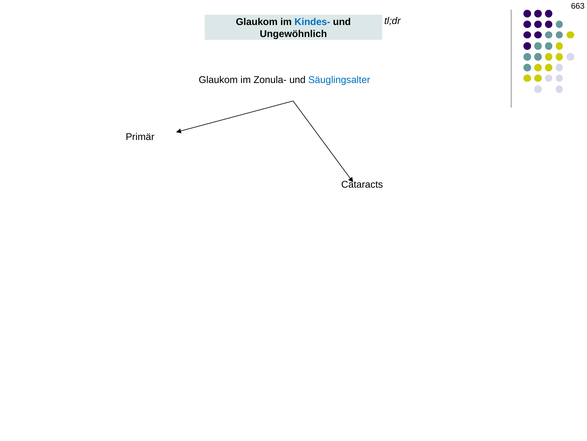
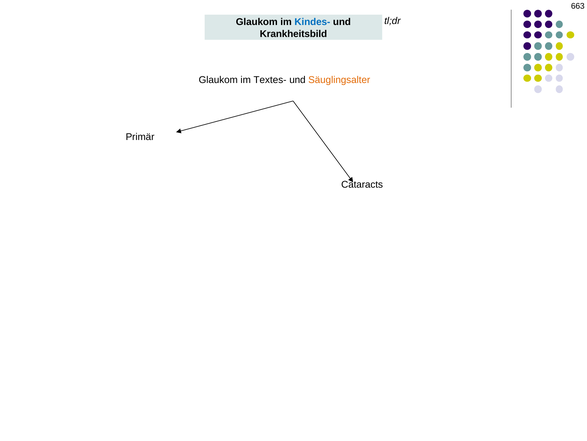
Ungewöhnlich: Ungewöhnlich -> Krankheitsbild
Zonula-: Zonula- -> Textes-
Säuglingsalter colour: blue -> orange
